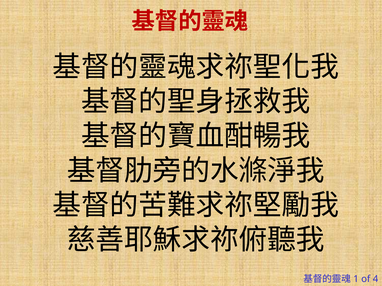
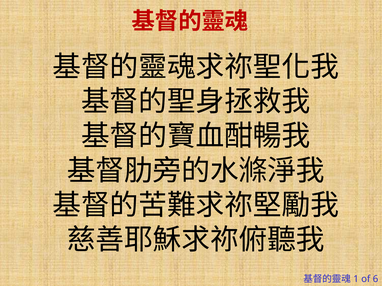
4: 4 -> 6
